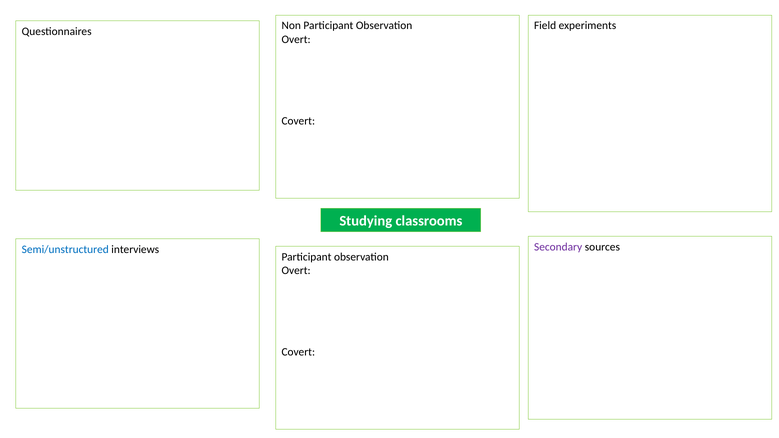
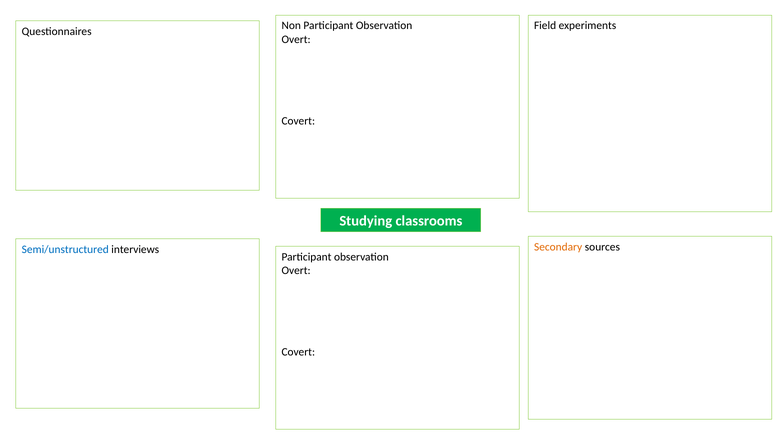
Secondary colour: purple -> orange
